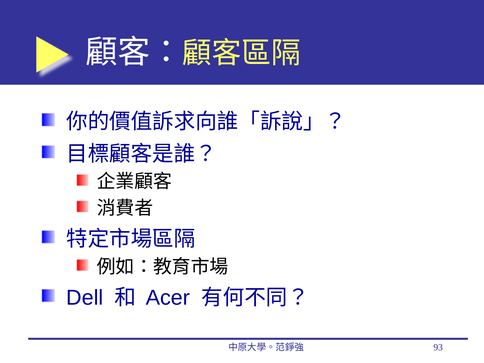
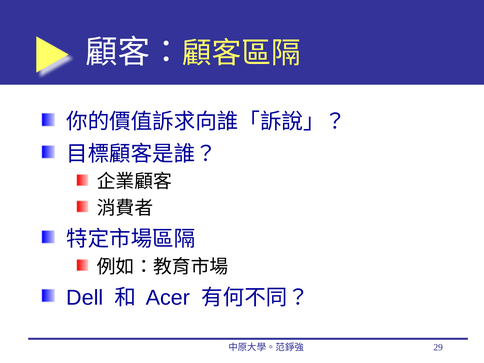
93: 93 -> 29
